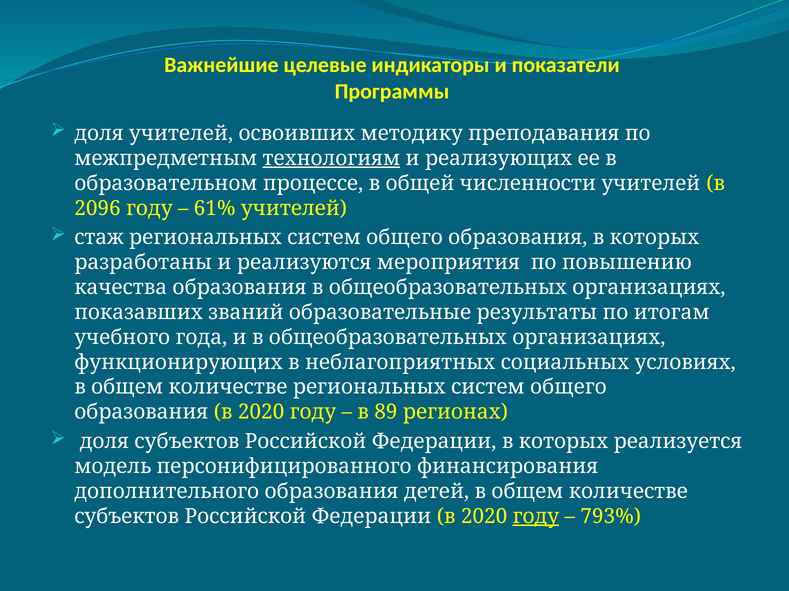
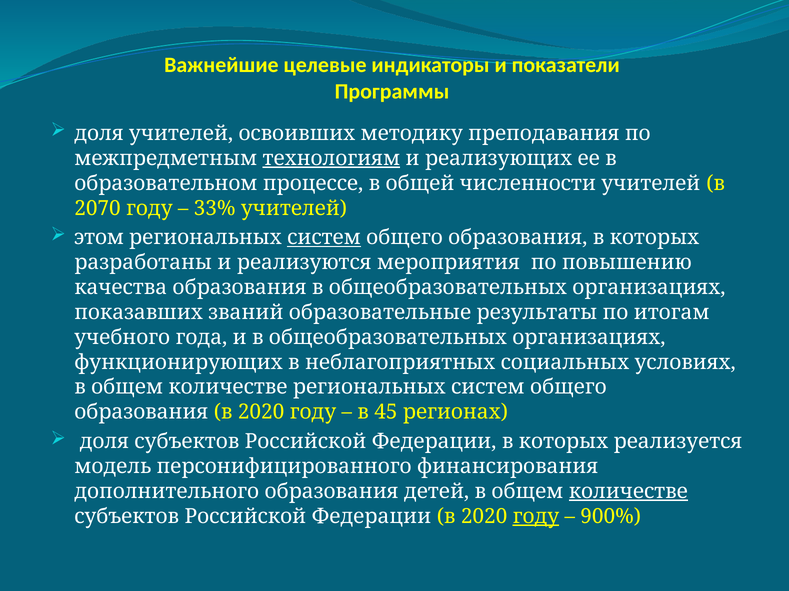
2096: 2096 -> 2070
61%: 61% -> 33%
стаж: стаж -> этом
систем at (324, 238) underline: none -> present
89: 89 -> 45
количестве at (628, 492) underline: none -> present
793%: 793% -> 900%
